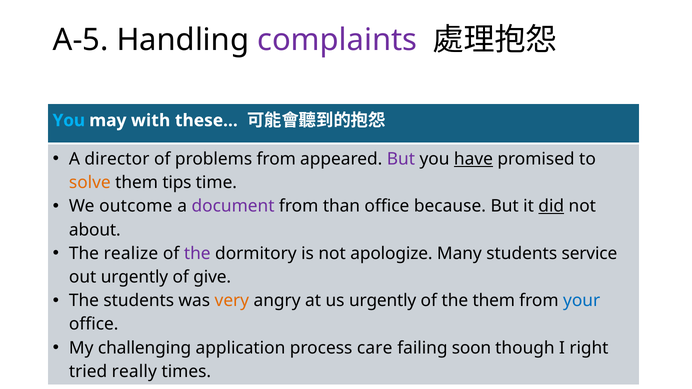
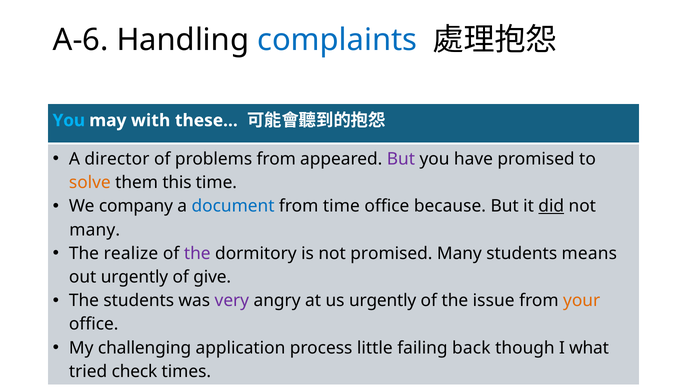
A-5: A-5 -> A-6
complaints colour: purple -> blue
have underline: present -> none
tips: tips -> this
outcome: outcome -> company
document colour: purple -> blue
from than: than -> time
about at (95, 230): about -> many
not apologize: apologize -> promised
service: service -> means
very colour: orange -> purple
the them: them -> issue
your colour: blue -> orange
care: care -> little
soon: soon -> back
right: right -> what
really: really -> check
